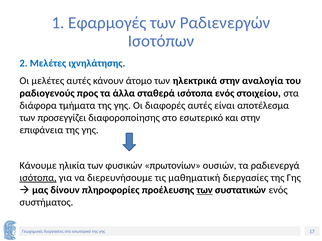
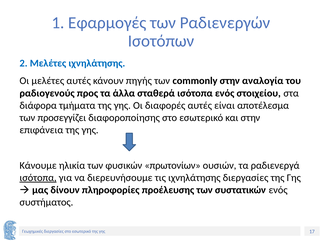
άτομο: άτομο -> πηγής
ηλεκτρικά: ηλεκτρικά -> commonly
τις μαθηματική: μαθηματική -> ιχνηλάτησης
των at (205, 190) underline: present -> none
